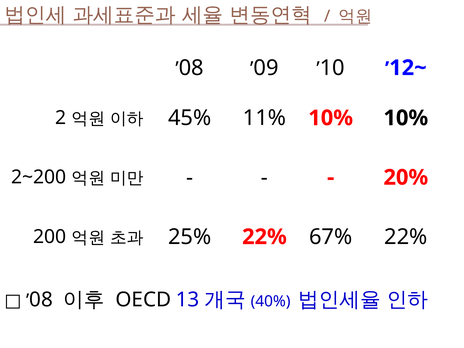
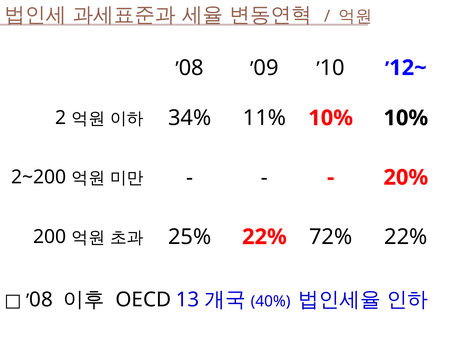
45%: 45% -> 34%
67%: 67% -> 72%
